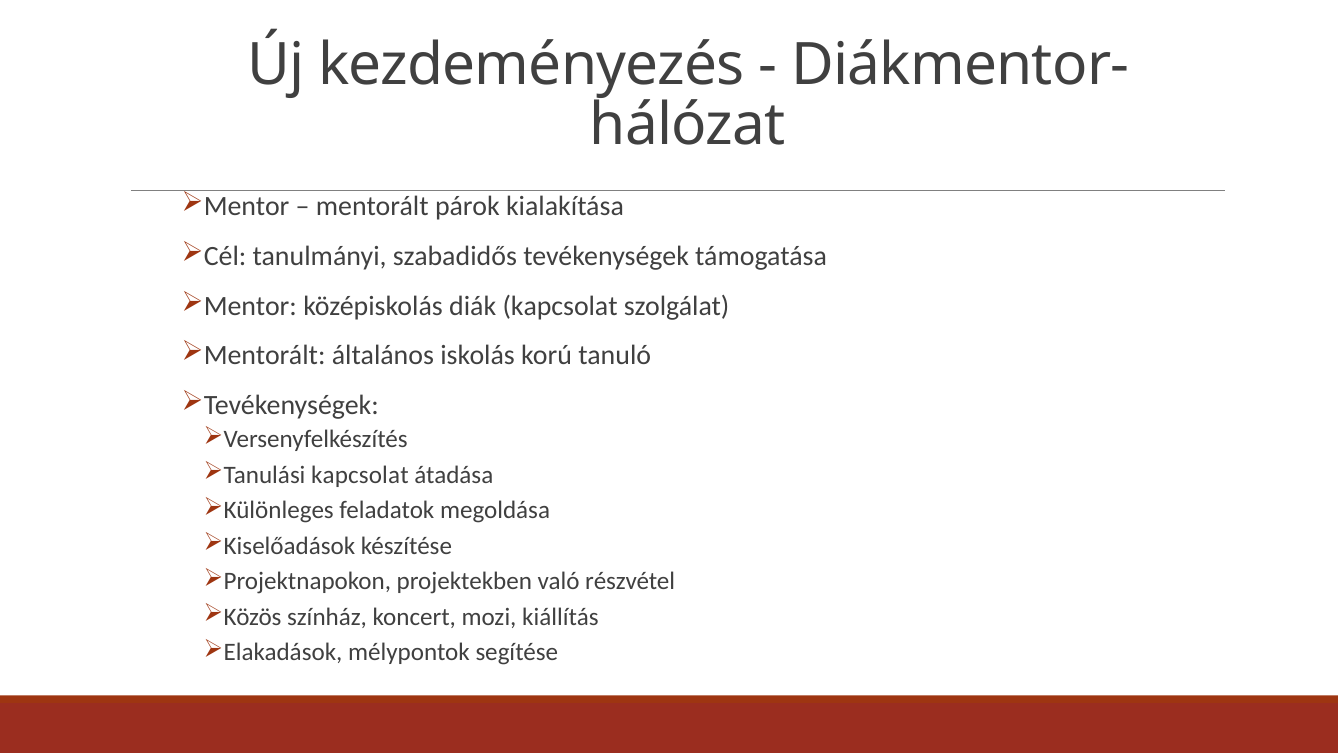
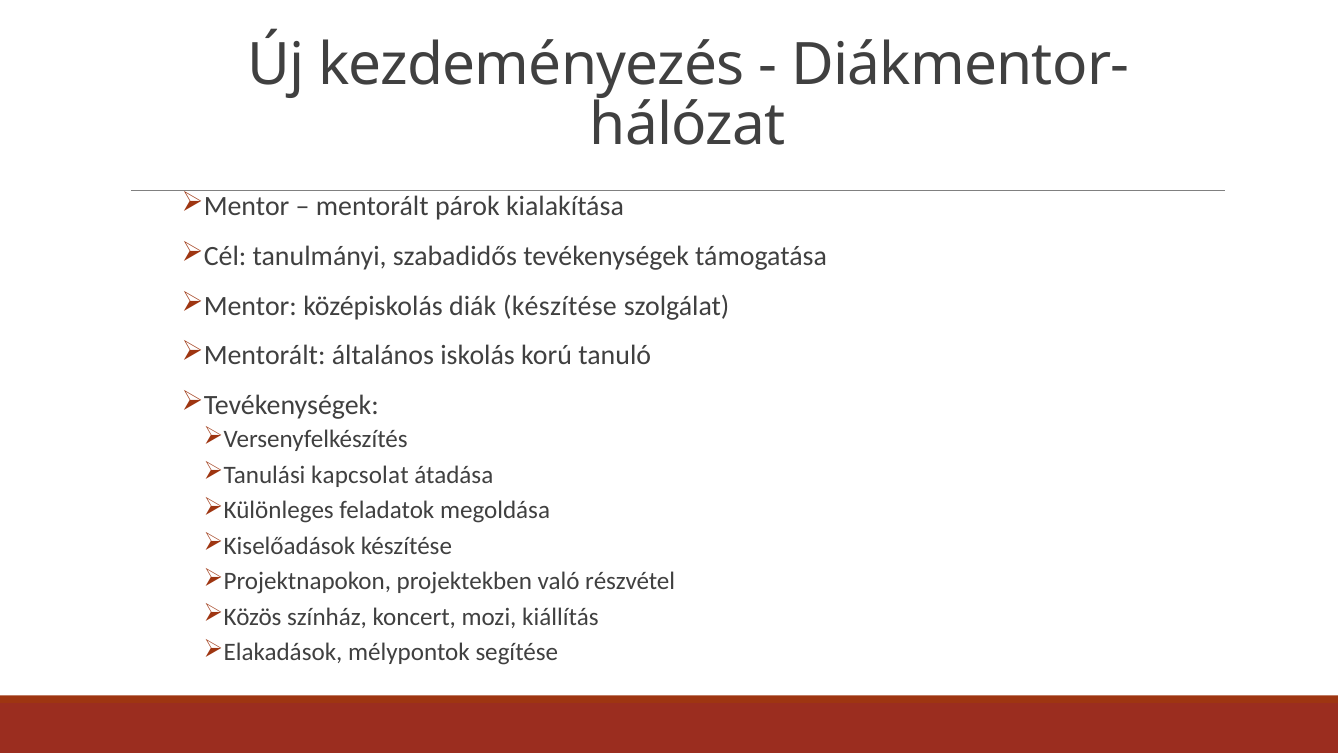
diák kapcsolat: kapcsolat -> készítése
